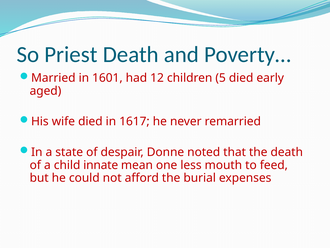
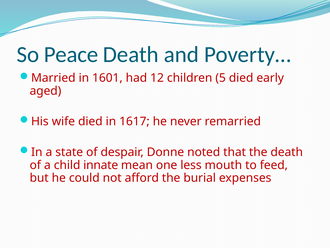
Priest: Priest -> Peace
